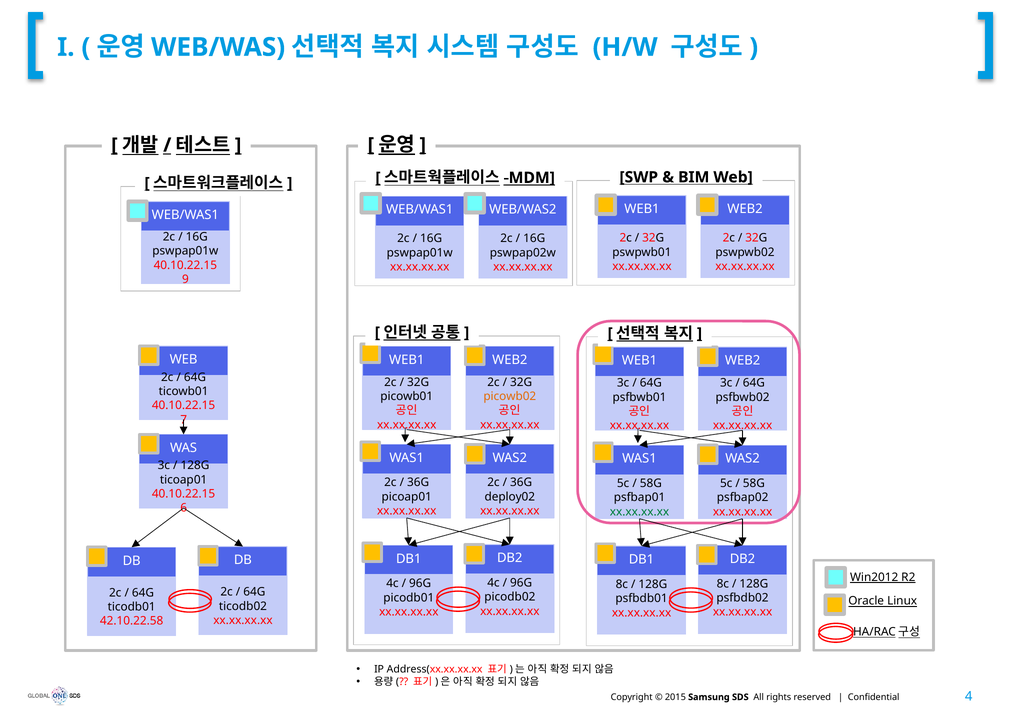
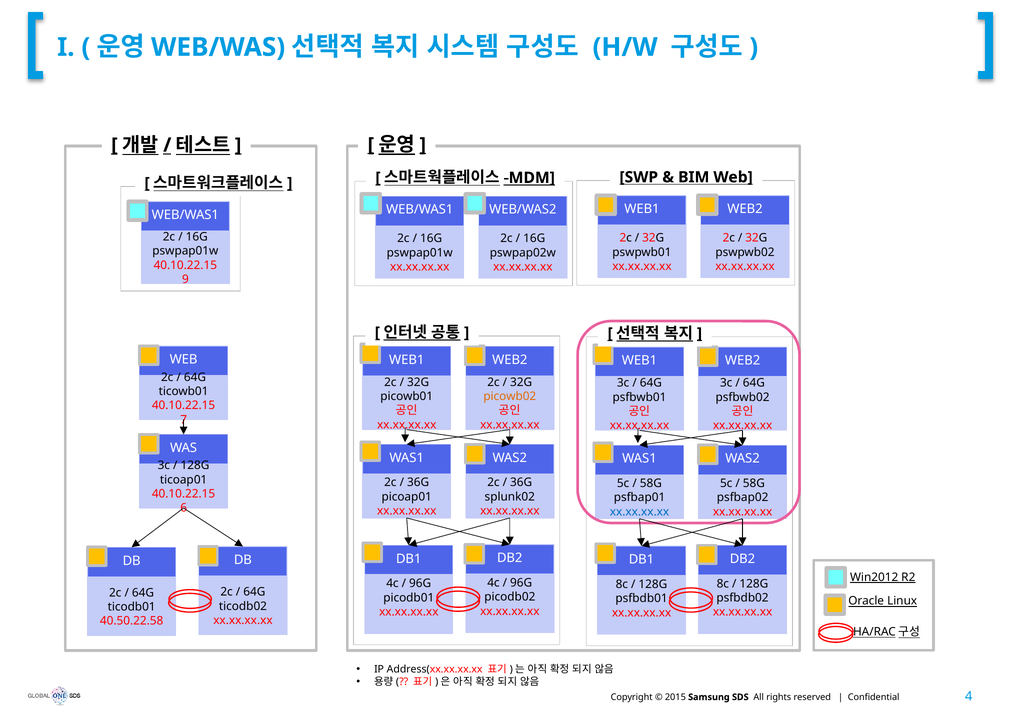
deploy02: deploy02 -> splunk02
xx.xx.xx.xx at (640, 512) colour: green -> blue
42.10.22.58: 42.10.22.58 -> 40.50.22.58
